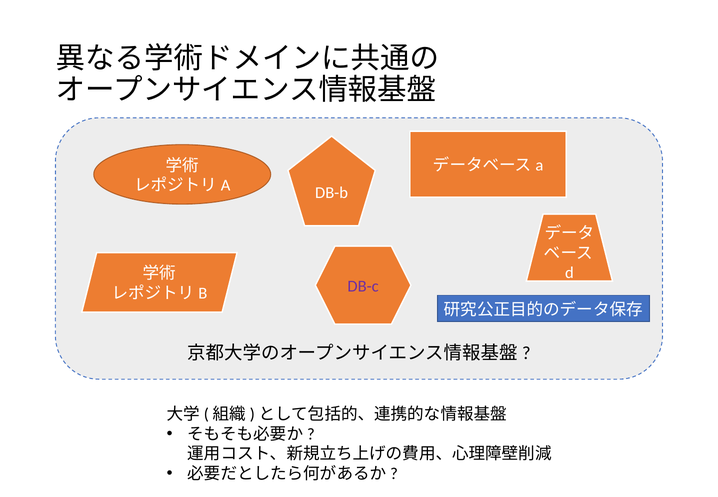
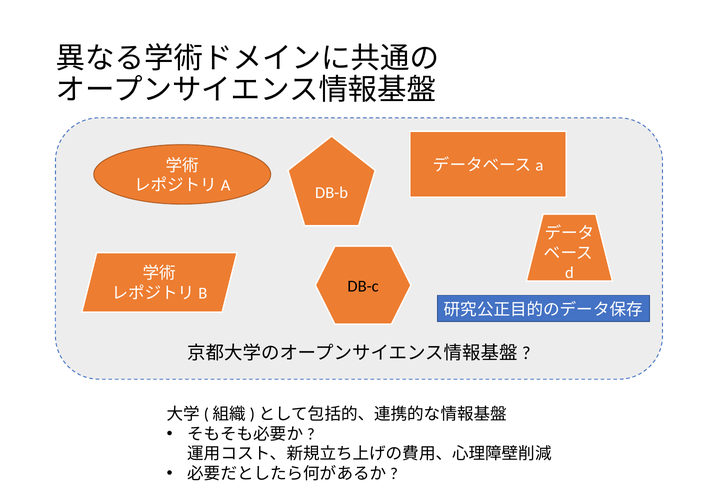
DB-c colour: purple -> black
